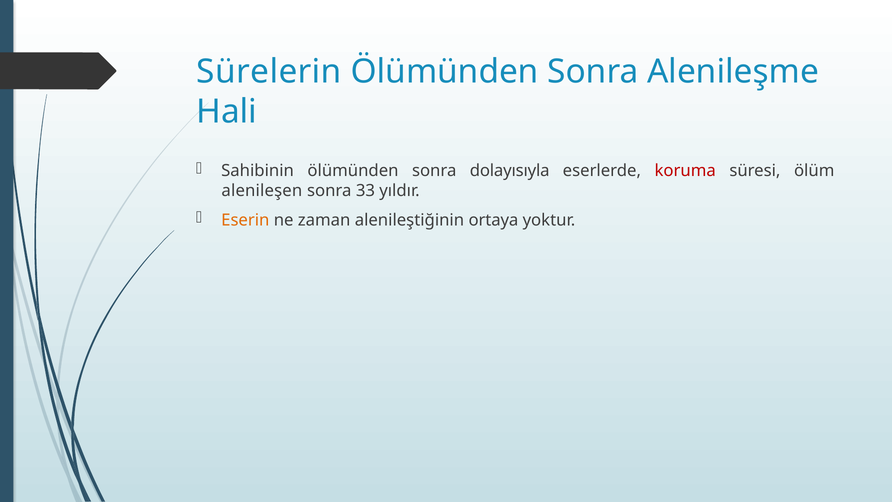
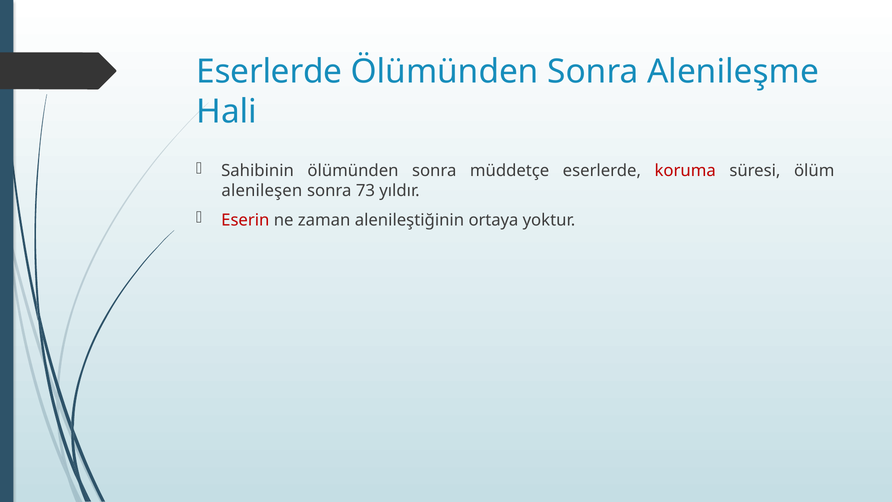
Sürelerin at (269, 71): Sürelerin -> Eserlerde
dolayısıyla: dolayısıyla -> müddetçe
33: 33 -> 73
Eserin colour: orange -> red
